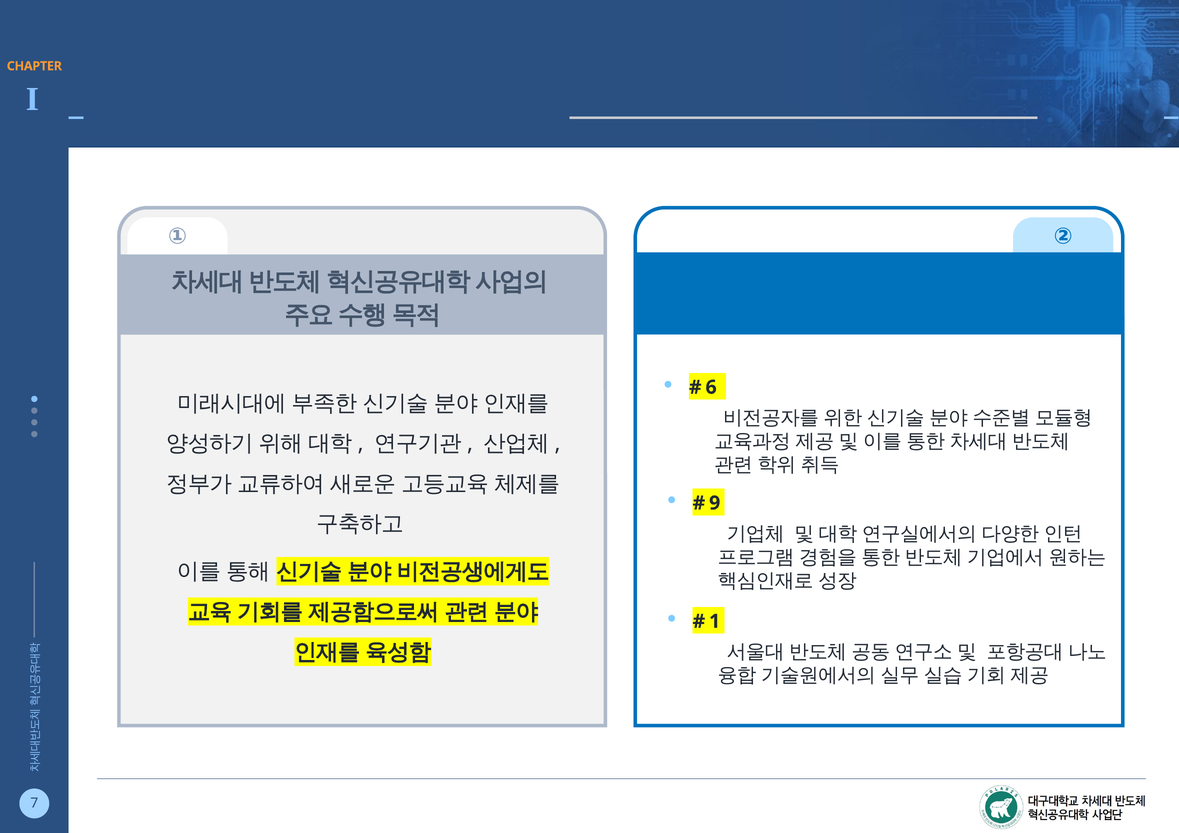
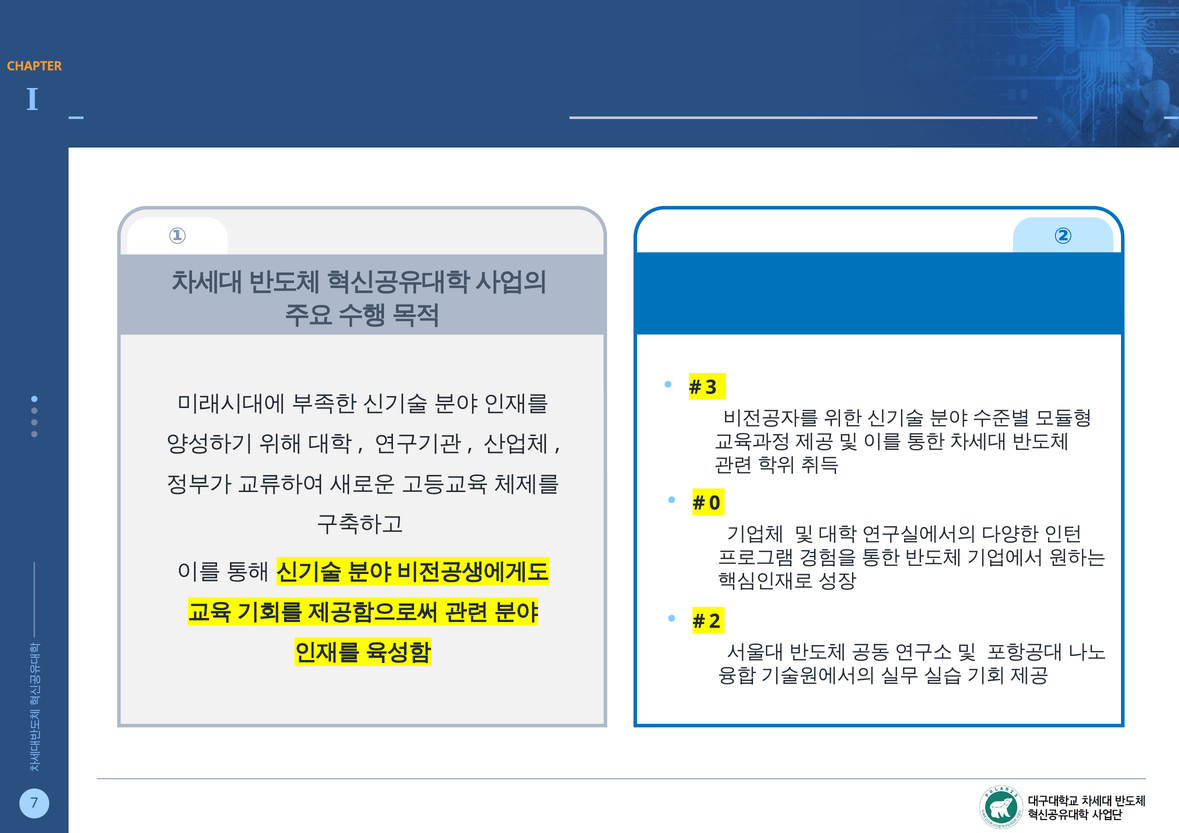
6: 6 -> 3
9: 9 -> 0
1: 1 -> 2
